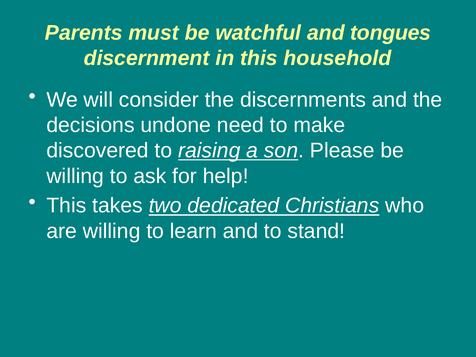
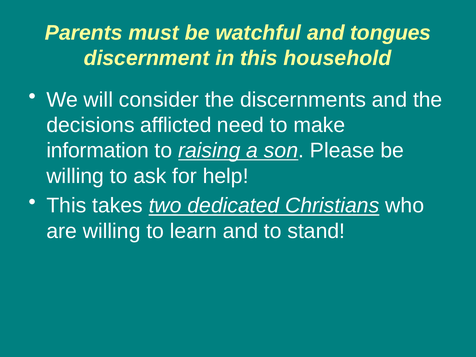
undone: undone -> afflicted
discovered: discovered -> information
